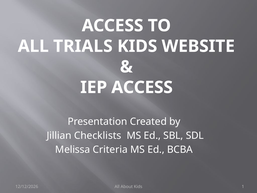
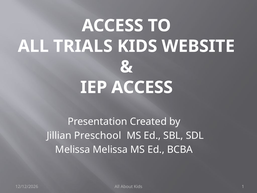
Checklists: Checklists -> Preschool
Melissa Criteria: Criteria -> Melissa
